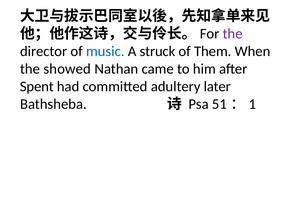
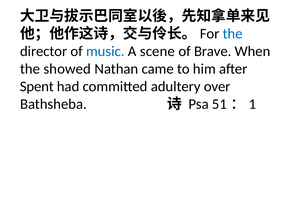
the at (233, 34) colour: purple -> blue
struck: struck -> scene
Them: Them -> Brave
later: later -> over
